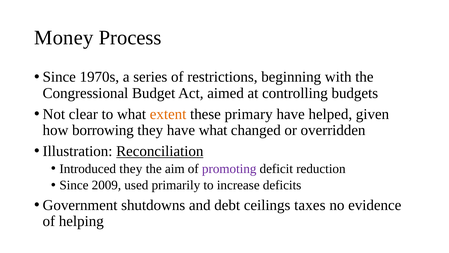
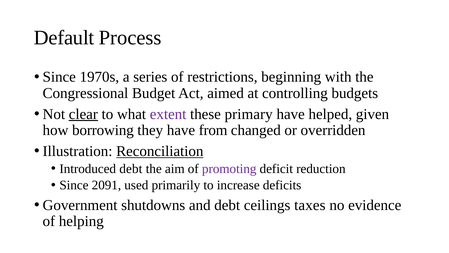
Money: Money -> Default
clear underline: none -> present
extent colour: orange -> purple
have what: what -> from
Introduced they: they -> debt
2009: 2009 -> 2091
